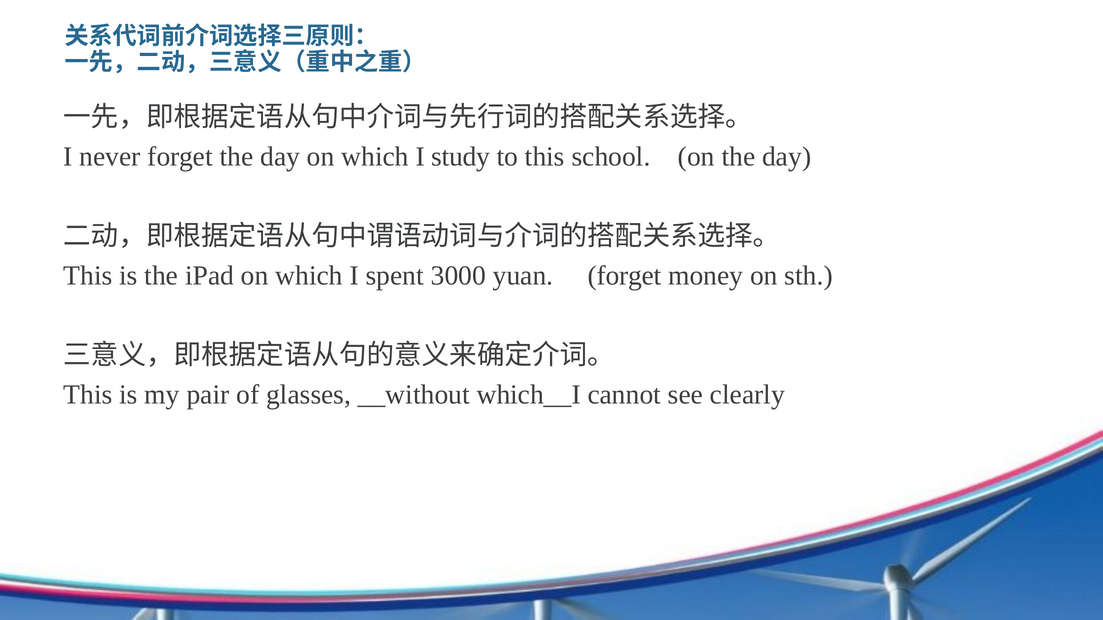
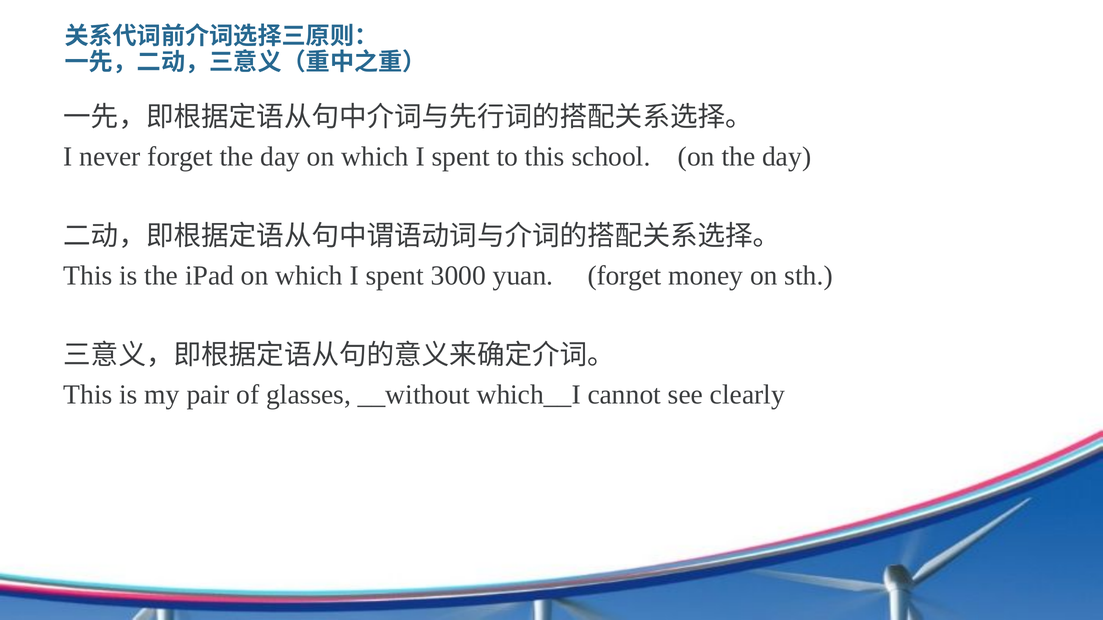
study at (461, 157): study -> spent
